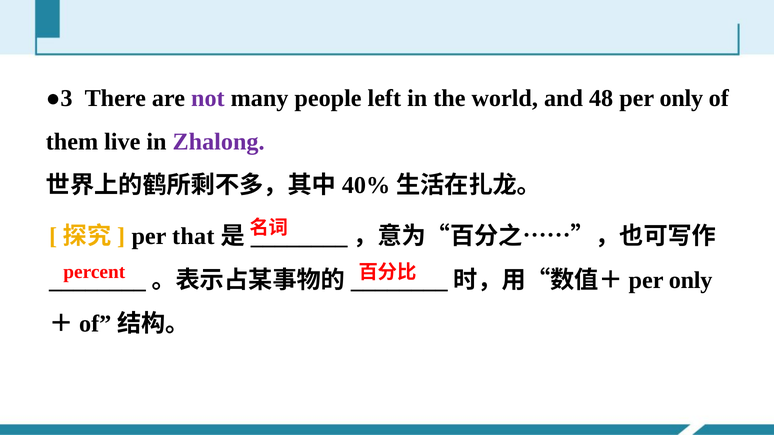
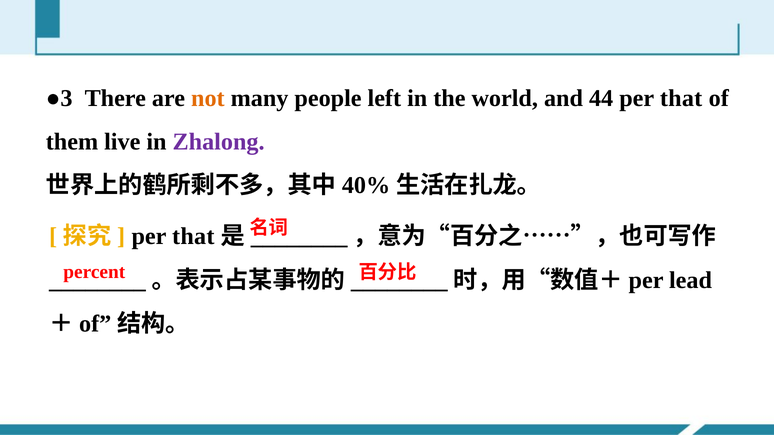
not colour: purple -> orange
48: 48 -> 44
only at (681, 98): only -> that
only at (691, 280): only -> lead
